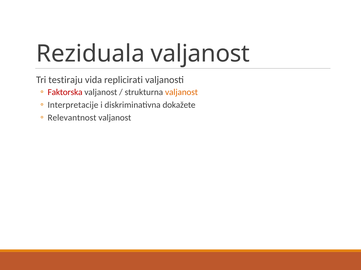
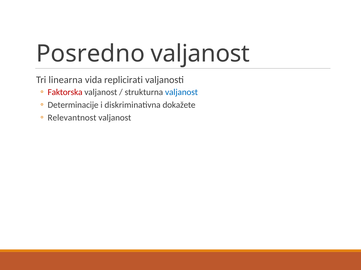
Reziduala: Reziduala -> Posredno
testiraju: testiraju -> linearna
valjanost at (181, 92) colour: orange -> blue
Interpretacije: Interpretacije -> Determinacije
